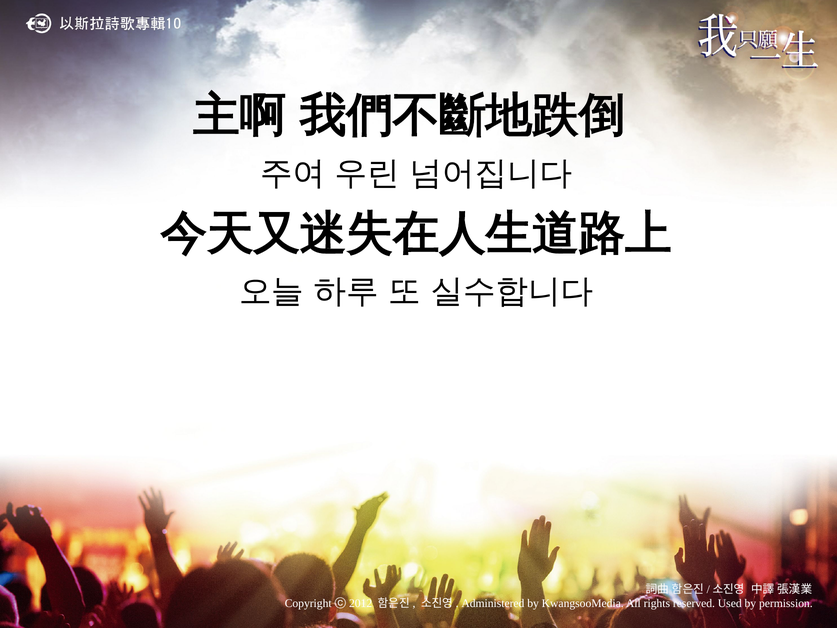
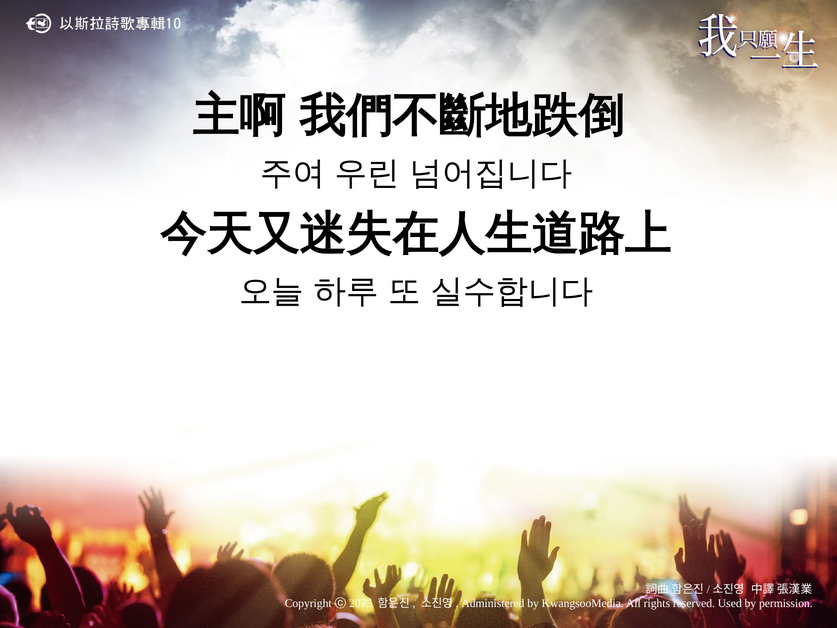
2012: 2012 -> 2075
